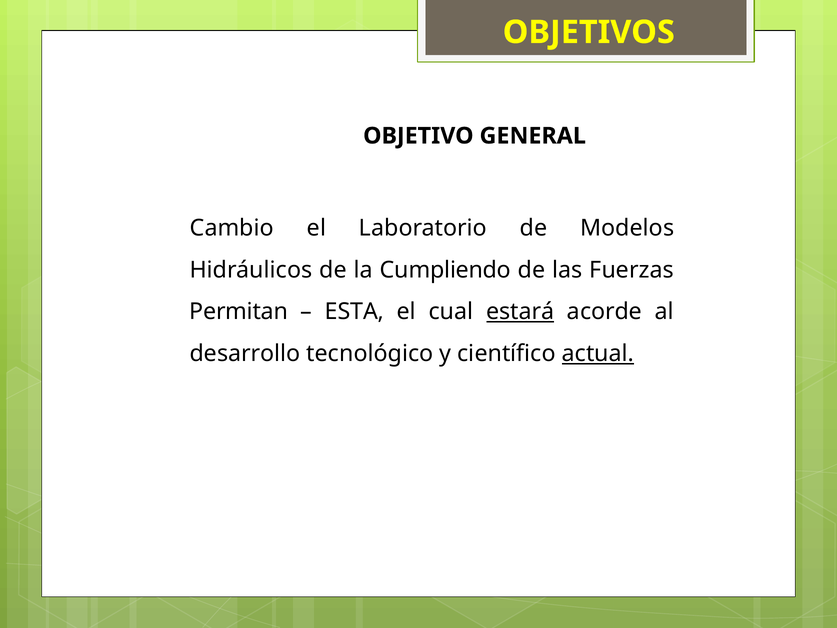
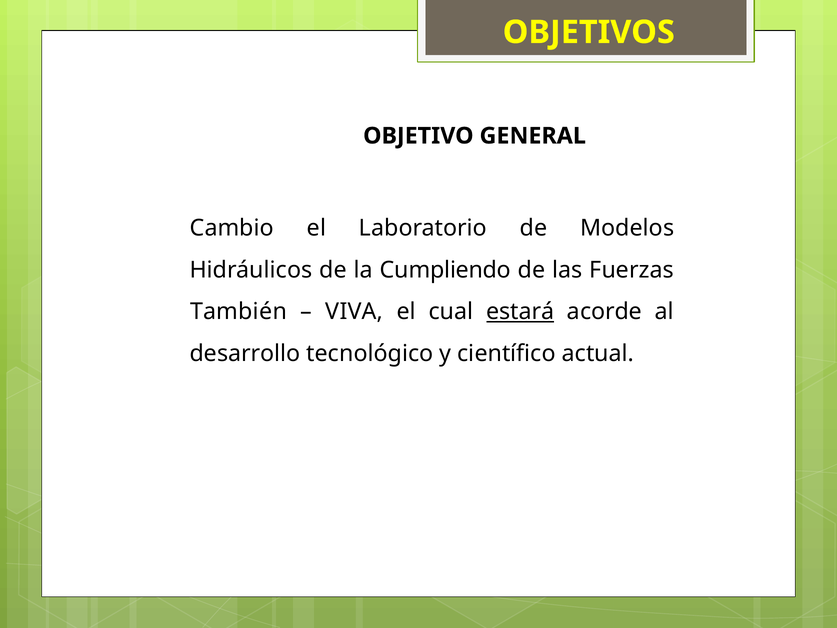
Permitan: Permitan -> También
ESTA: ESTA -> VIVA
actual underline: present -> none
